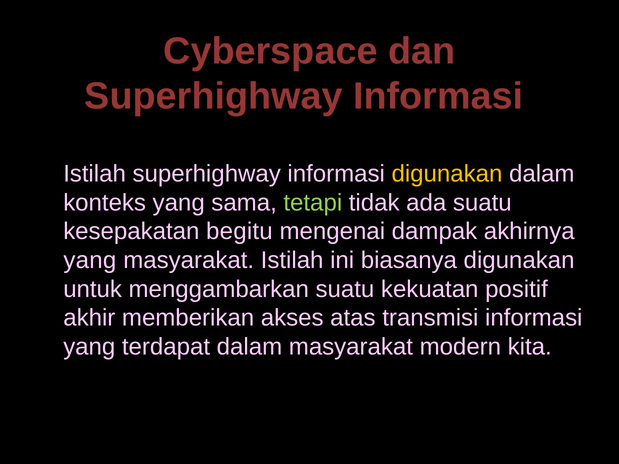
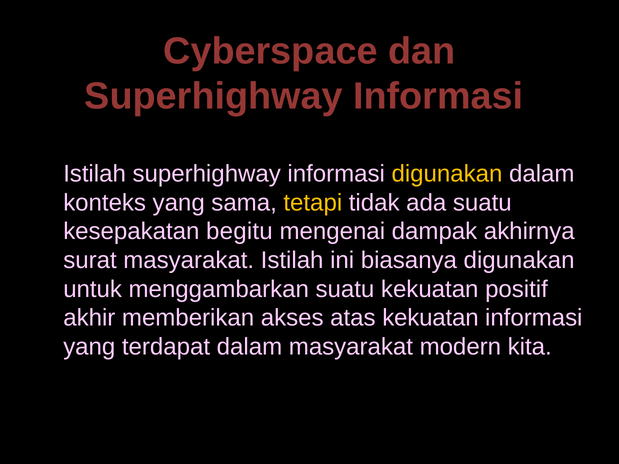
tetapi colour: light green -> yellow
yang at (90, 260): yang -> surat
atas transmisi: transmisi -> kekuatan
